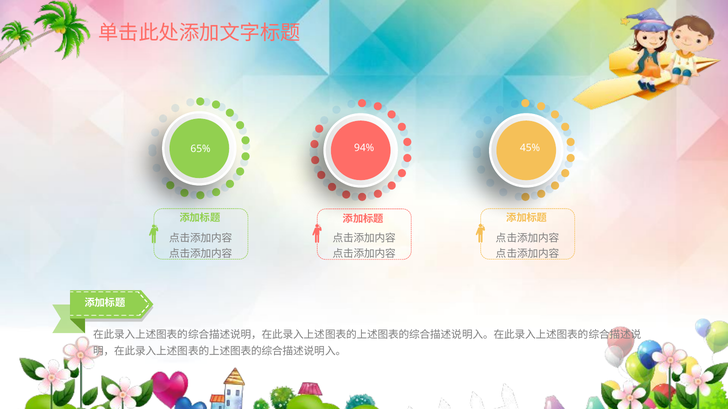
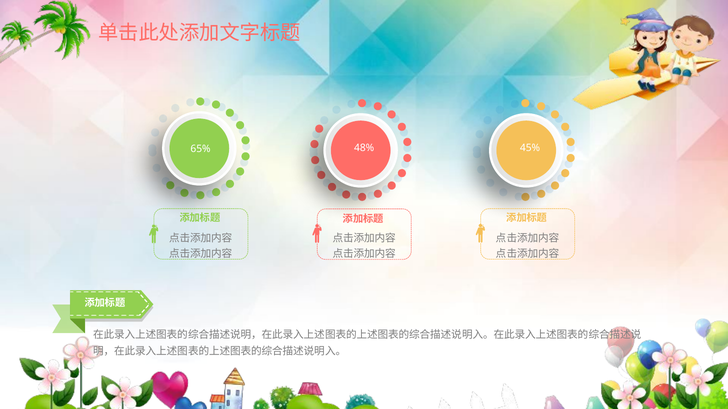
94%: 94% -> 48%
